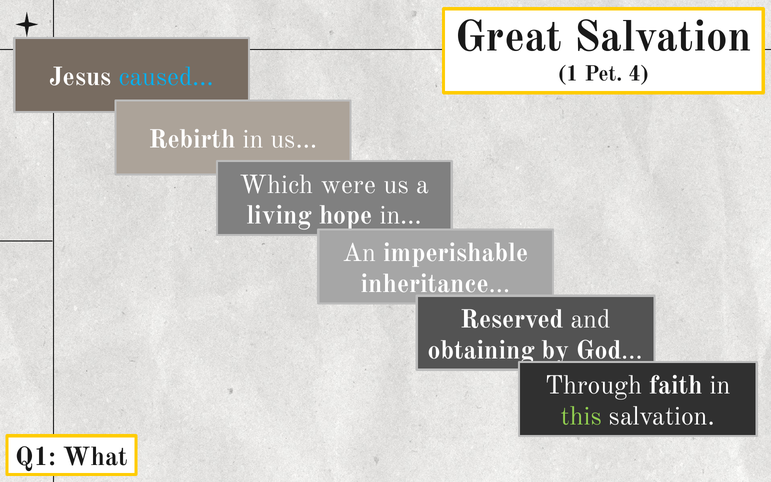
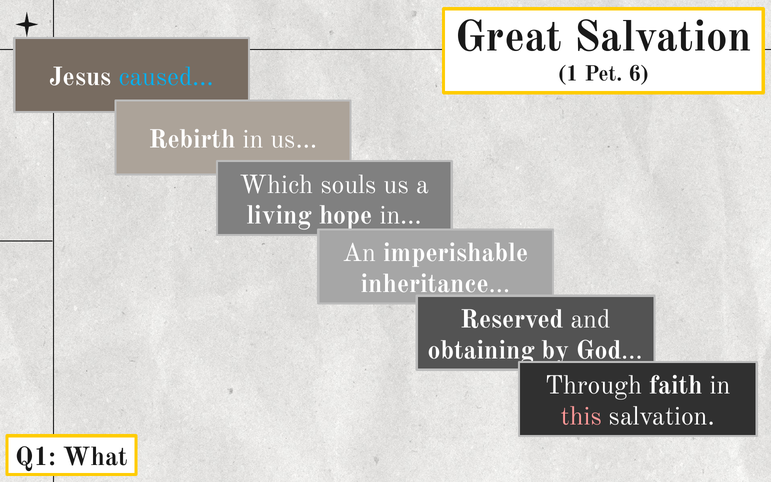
4: 4 -> 6
were: were -> souls
this colour: light green -> pink
